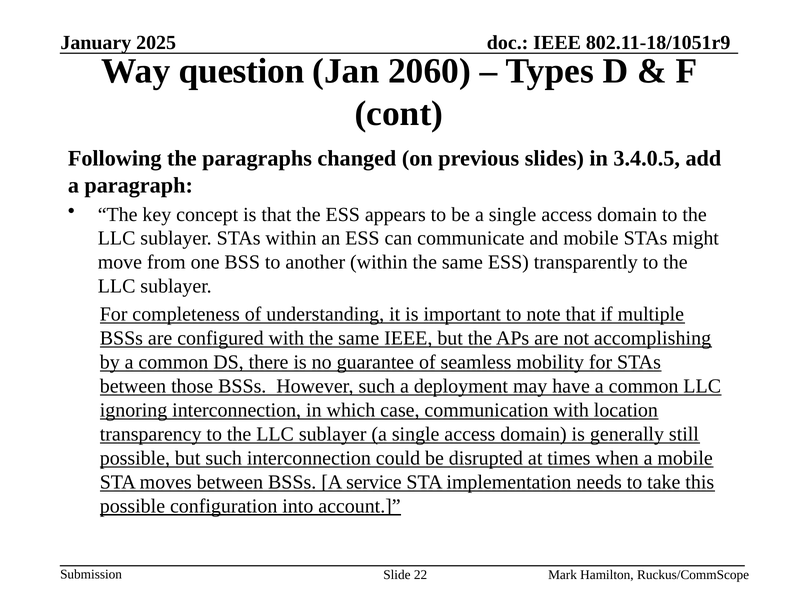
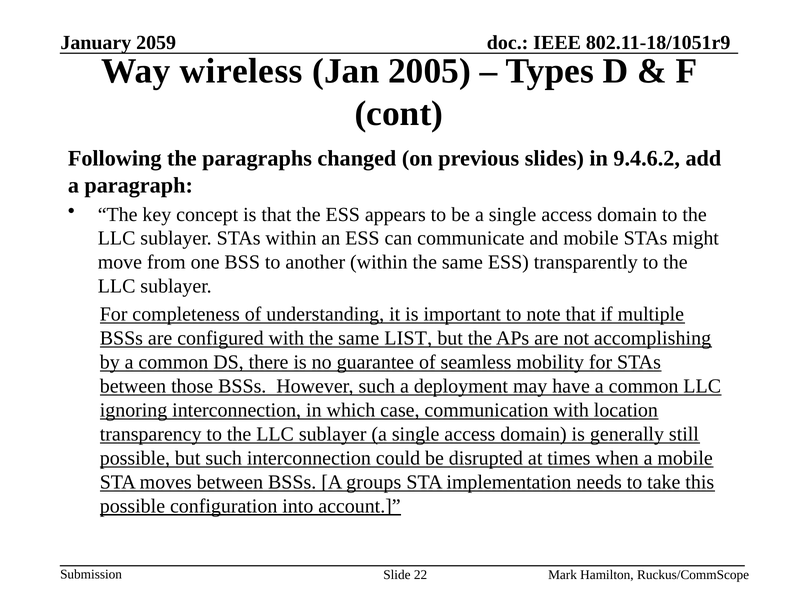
2025: 2025 -> 2059
question: question -> wireless
2060: 2060 -> 2005
3.4.0.5: 3.4.0.5 -> 9.4.6.2
same IEEE: IEEE -> LIST
service: service -> groups
